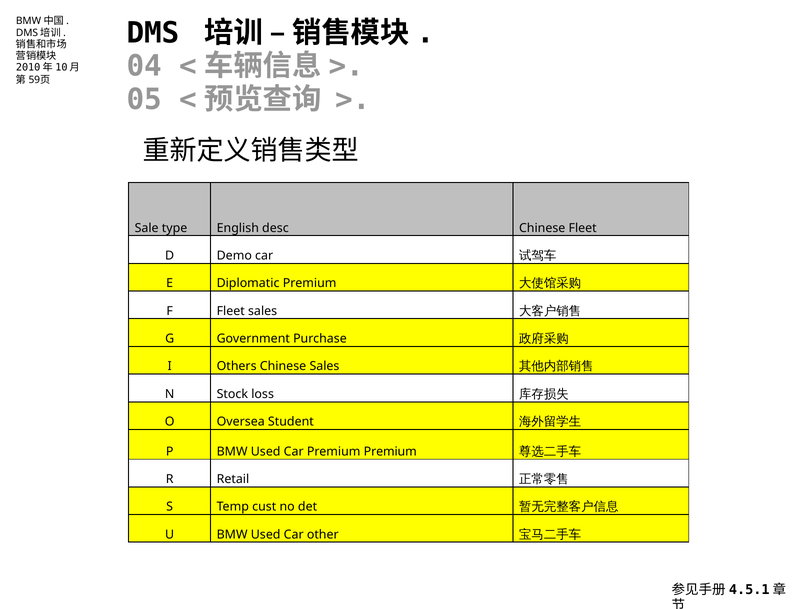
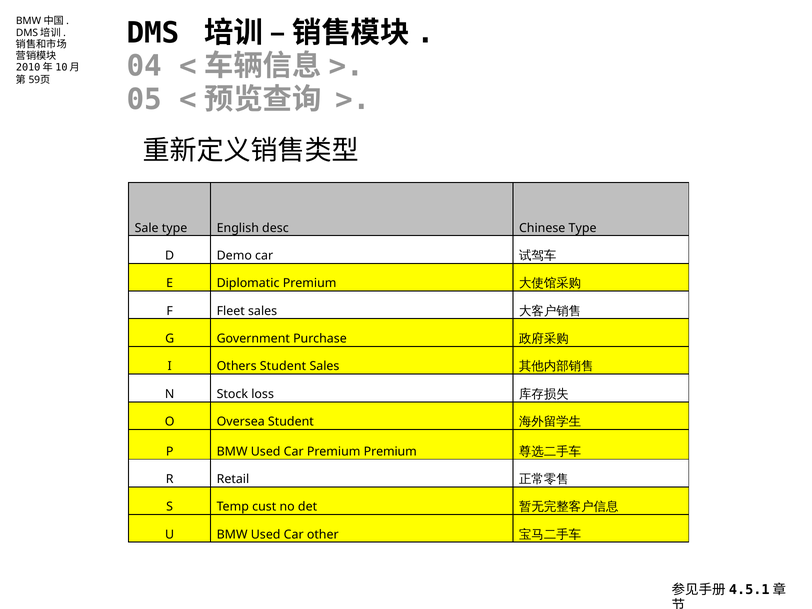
Chinese Fleet: Fleet -> Type
Others Chinese: Chinese -> Student
